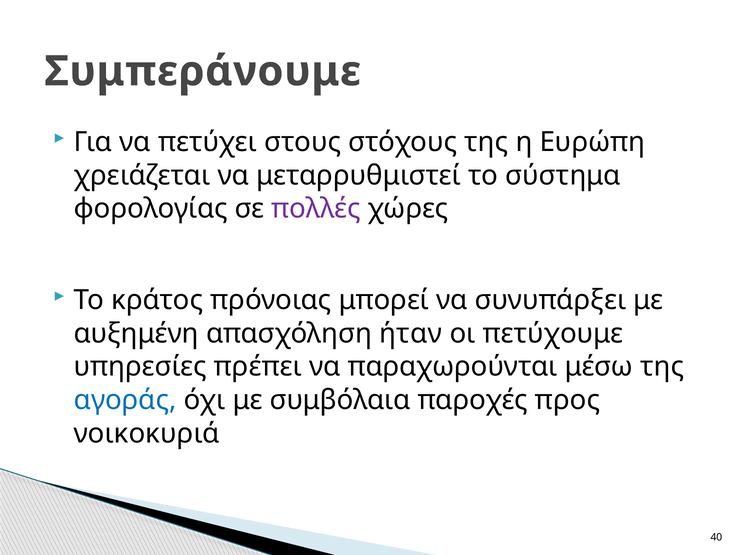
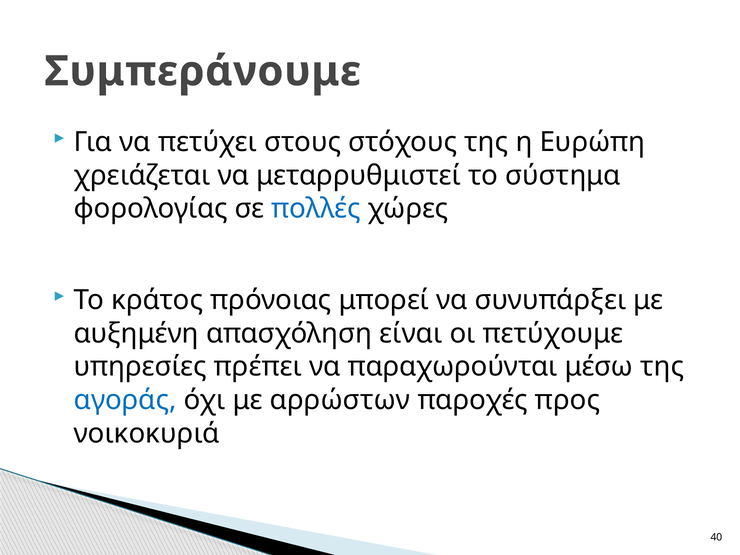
πολλές colour: purple -> blue
ήταν: ήταν -> είναι
συμβόλαια: συμβόλαια -> αρρώστων
